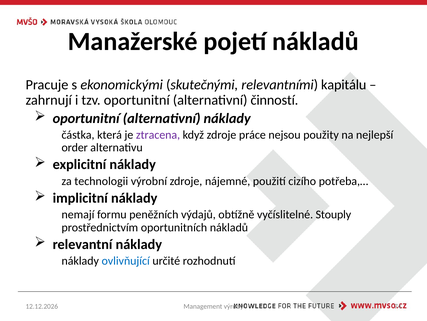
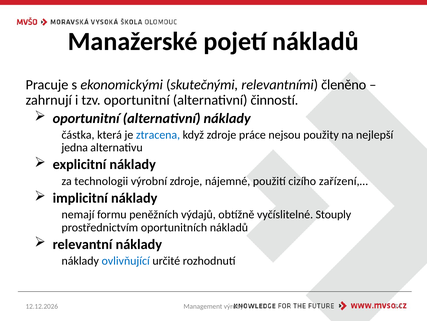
kapitálu: kapitálu -> členěno
ztracena colour: purple -> blue
order: order -> jedna
potřeba,…: potřeba,… -> zařízení,…
